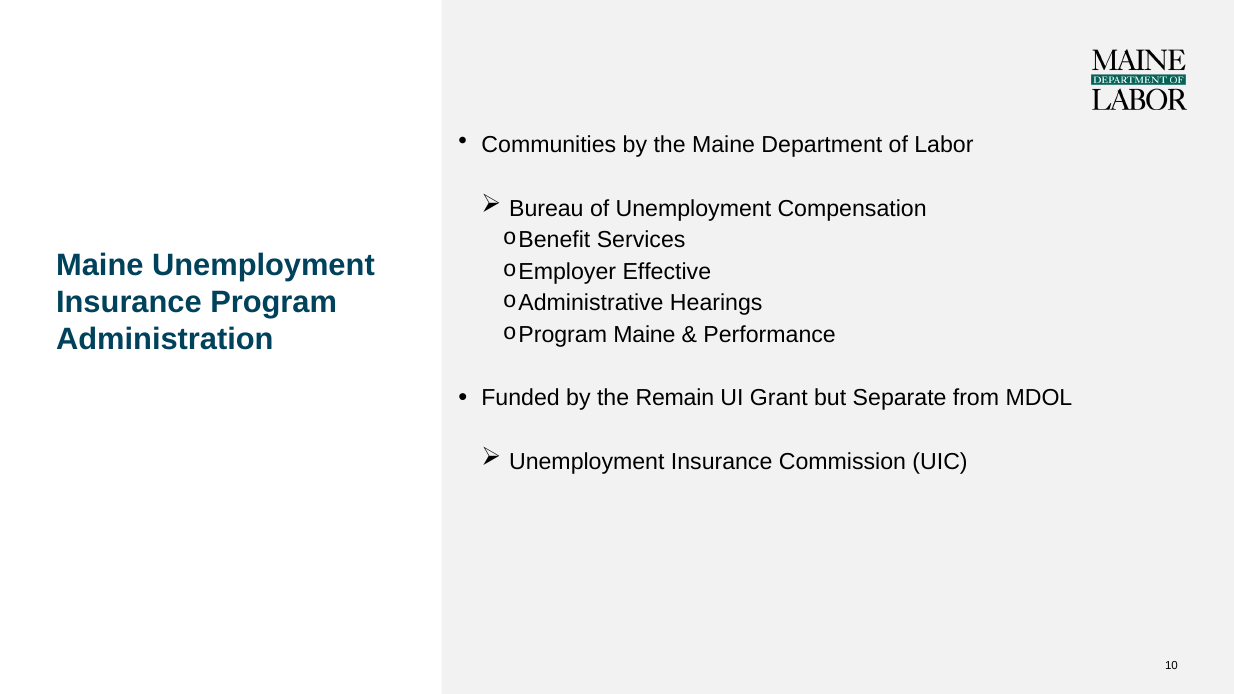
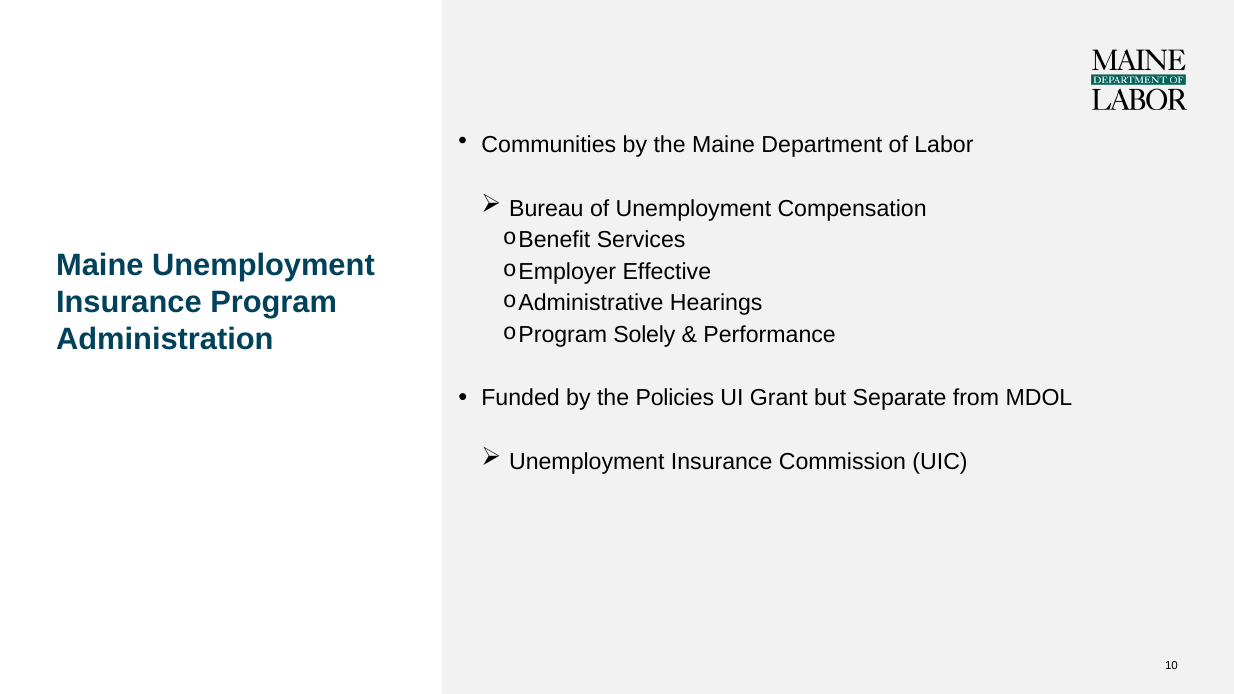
Maine at (644, 335): Maine -> Solely
Remain: Remain -> Policies
